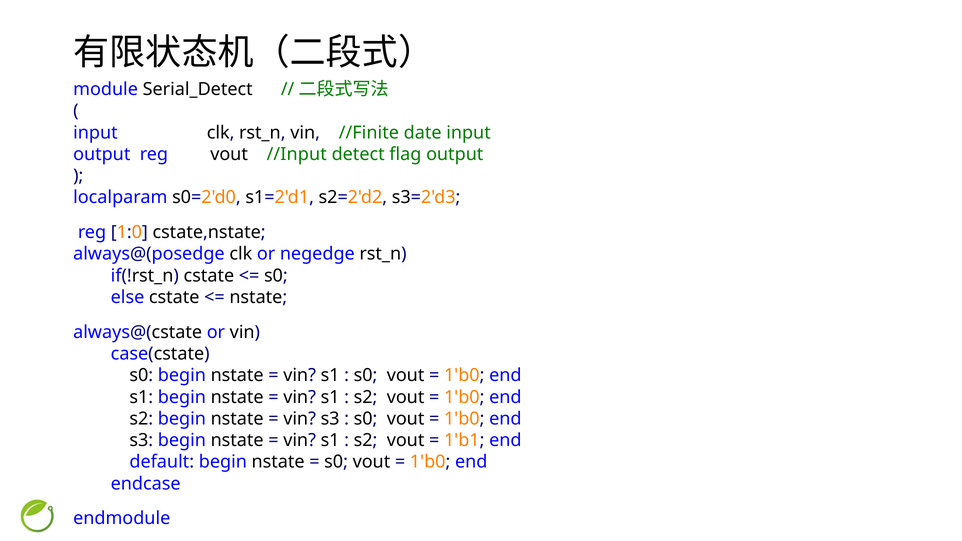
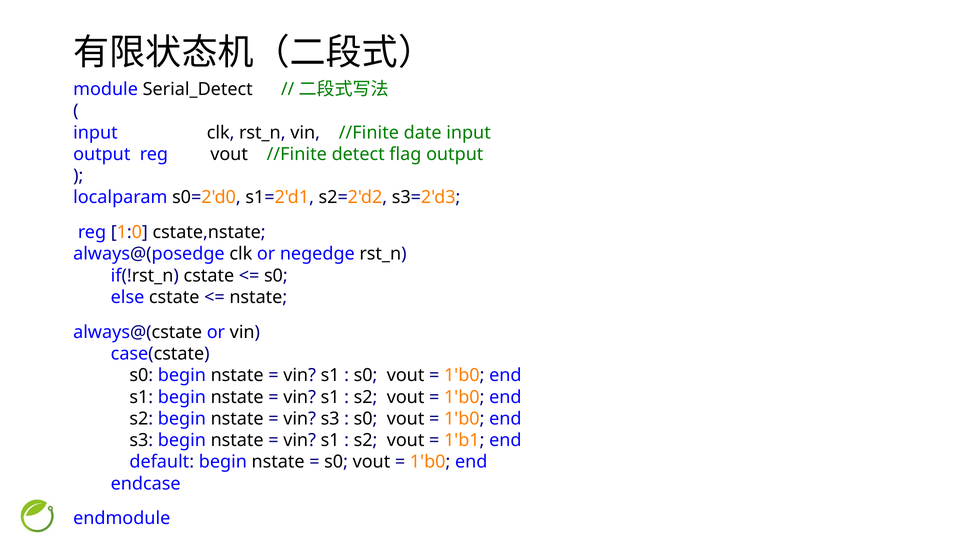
vout //Input: //Input -> //Finite
